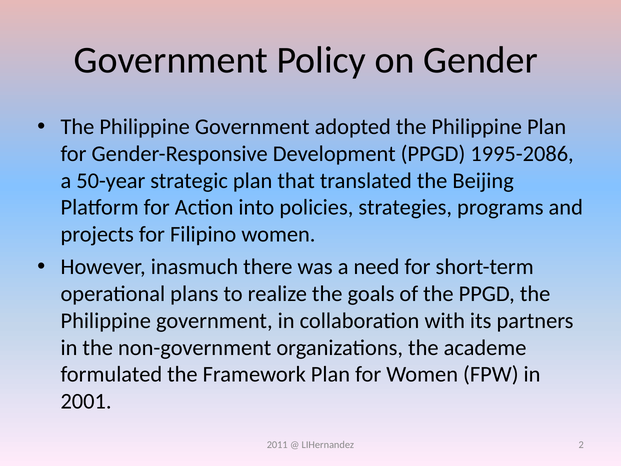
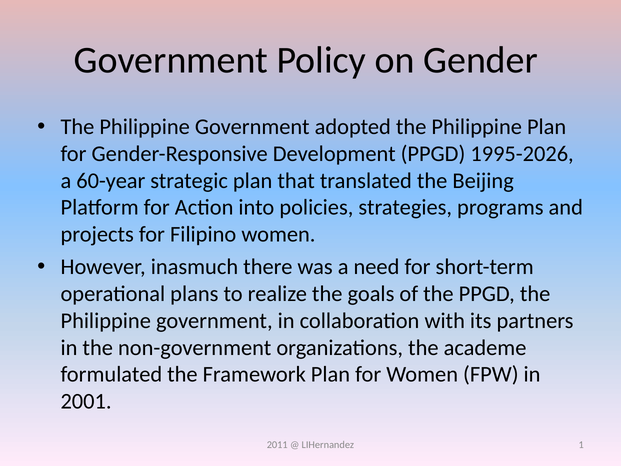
1995-2086: 1995-2086 -> 1995-2026
50-year: 50-year -> 60-year
2: 2 -> 1
